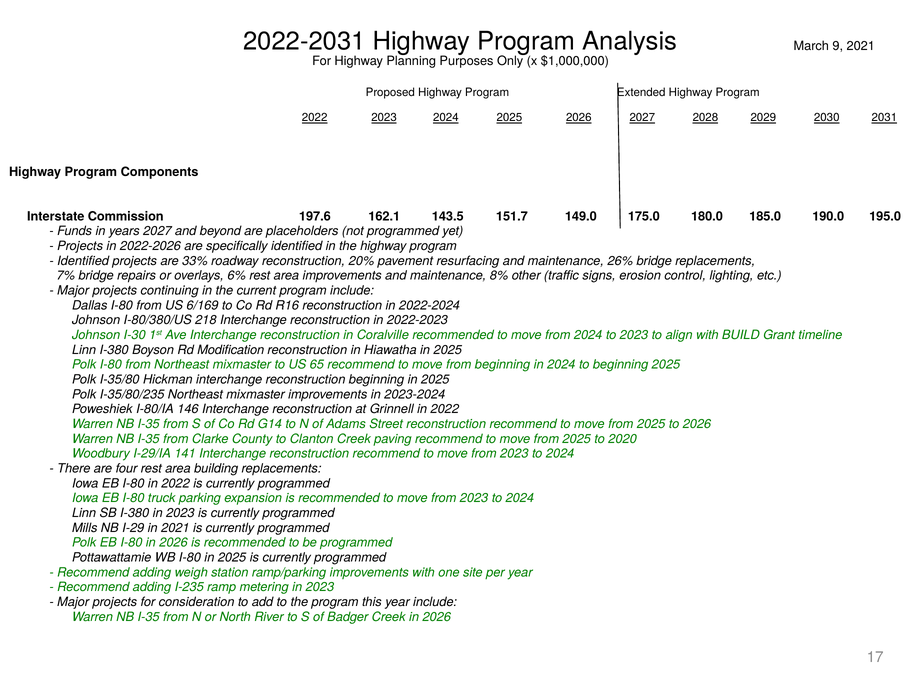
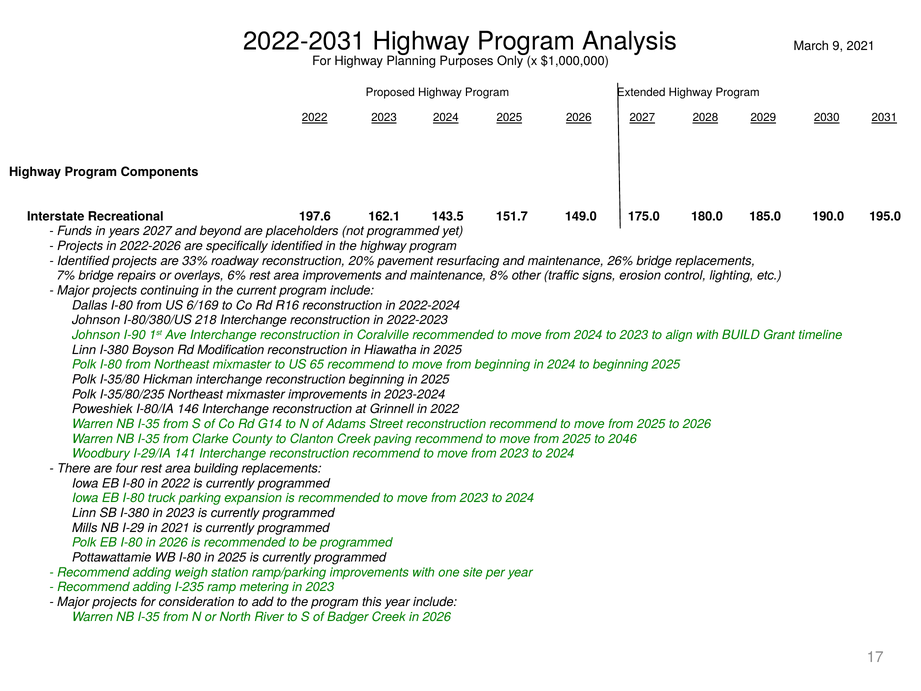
Commission: Commission -> Recreational
I-30: I-30 -> I-90
2020: 2020 -> 2046
